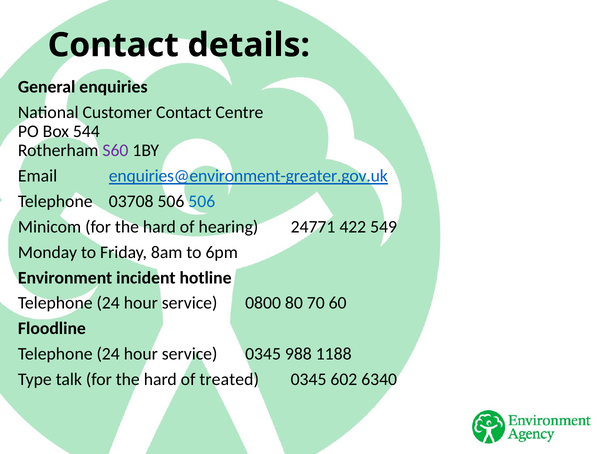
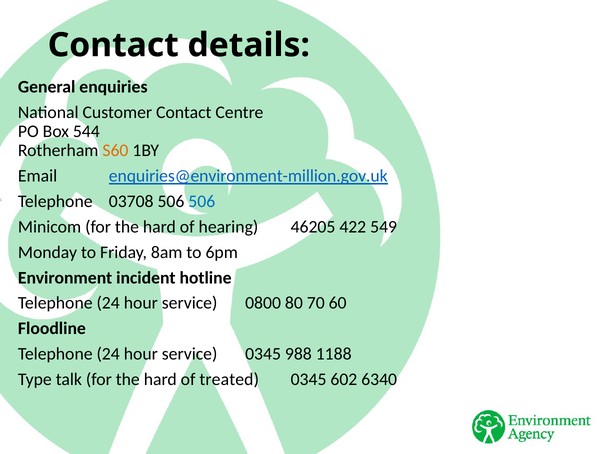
S60 colour: purple -> orange
enquiries@environment-greater.gov.uk: enquiries@environment-greater.gov.uk -> enquiries@environment-million.gov.uk
24771: 24771 -> 46205
